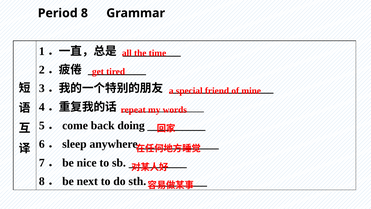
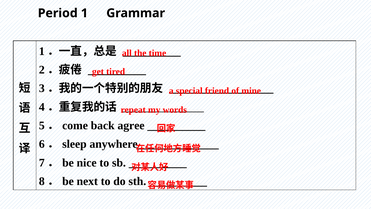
Period 8: 8 -> 1
doing: doing -> agree
